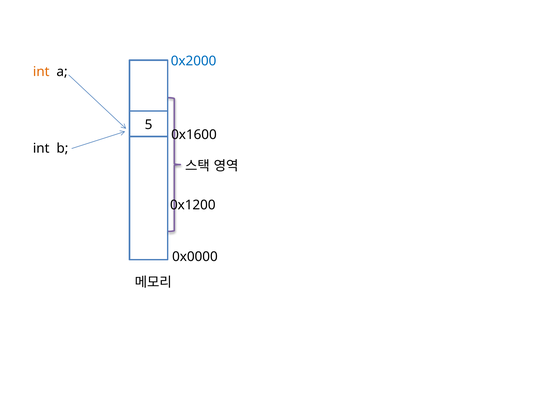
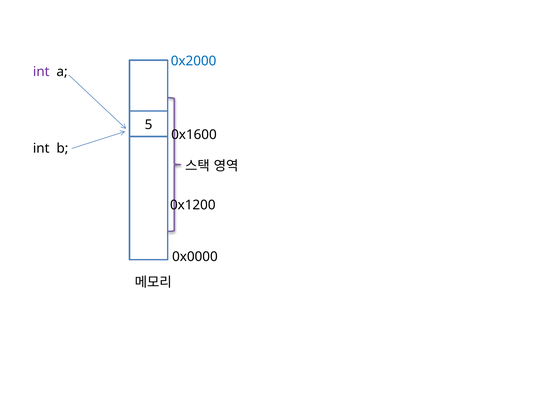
int at (41, 72) colour: orange -> purple
